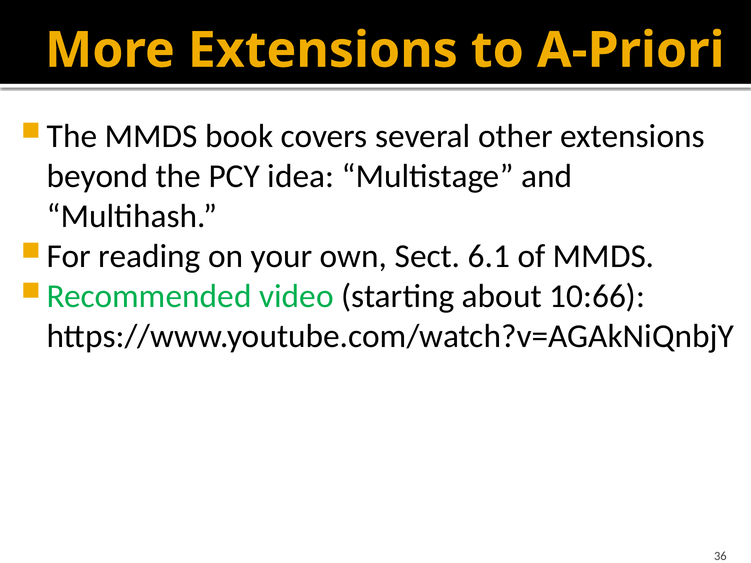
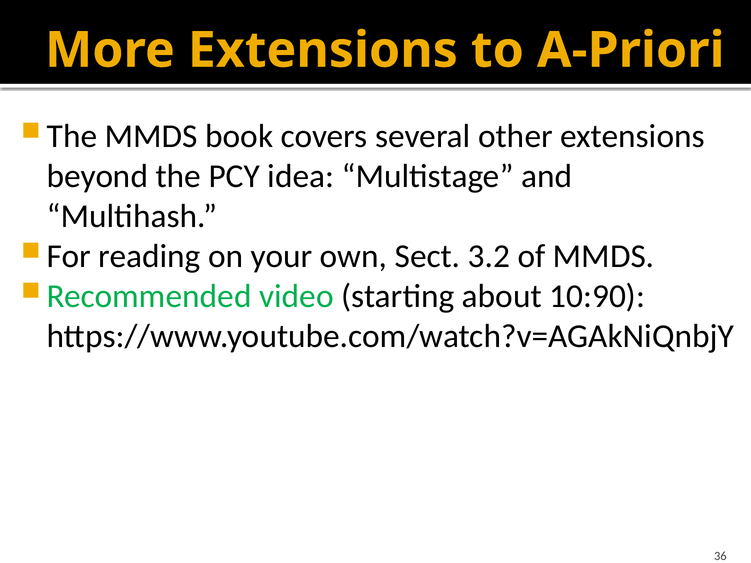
6.1: 6.1 -> 3.2
10:66: 10:66 -> 10:90
